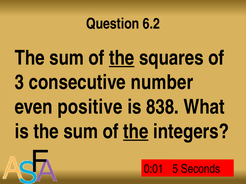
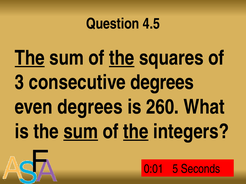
6.2: 6.2 -> 4.5
The at (30, 58) underline: none -> present
consecutive number: number -> degrees
even positive: positive -> degrees
838: 838 -> 260
sum at (81, 132) underline: none -> present
